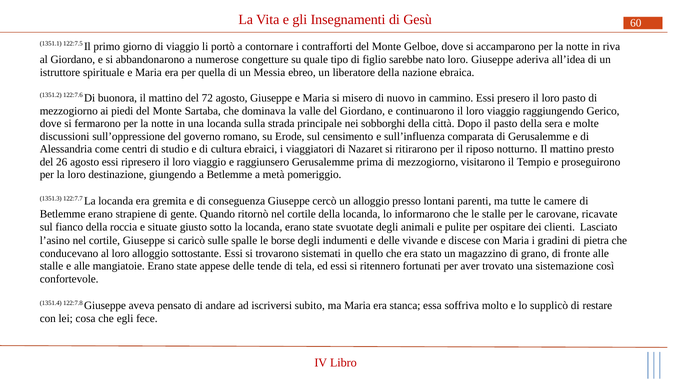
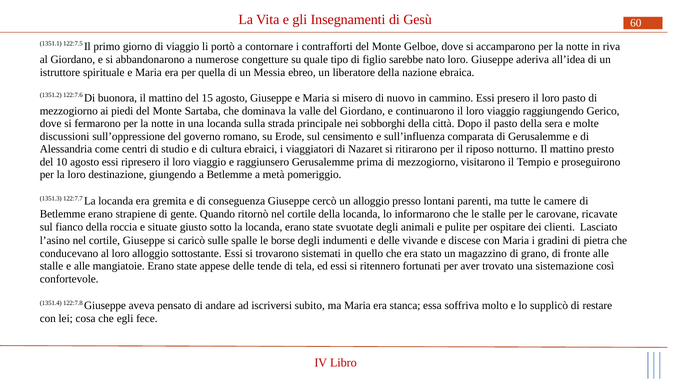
72: 72 -> 15
26: 26 -> 10
